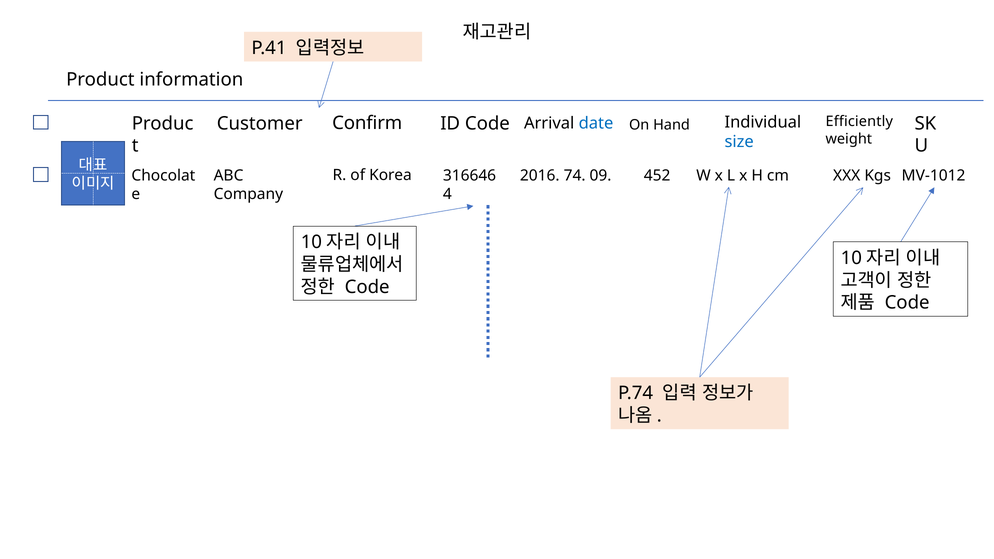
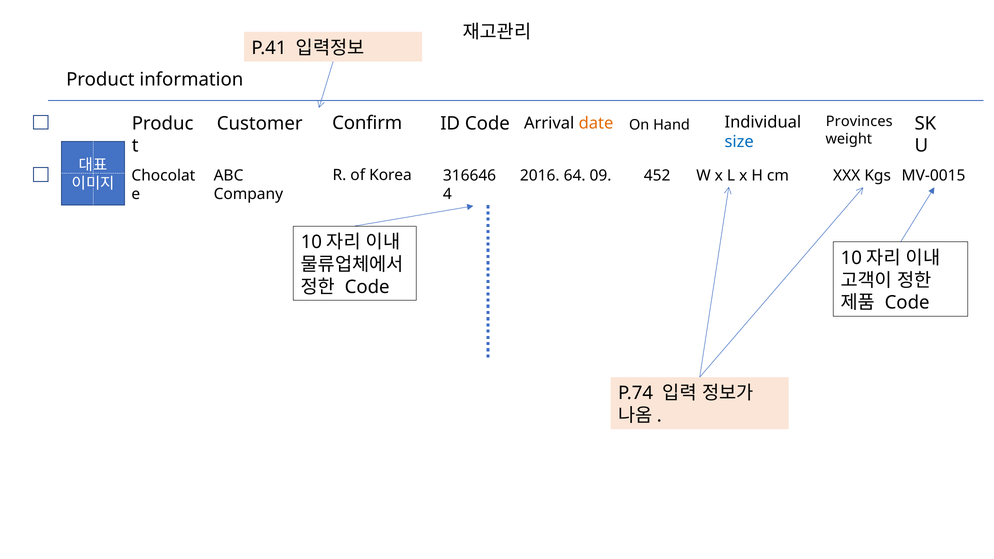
Efficiently: Efficiently -> Provinces
date colour: blue -> orange
74: 74 -> 64
MV-1012: MV-1012 -> MV-0015
